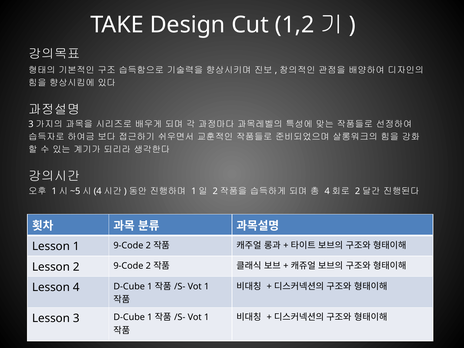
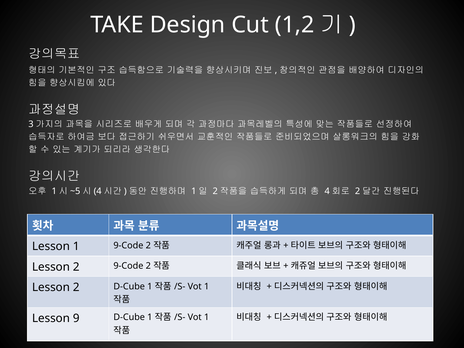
4 at (76, 287): 4 -> 2
3: 3 -> 9
